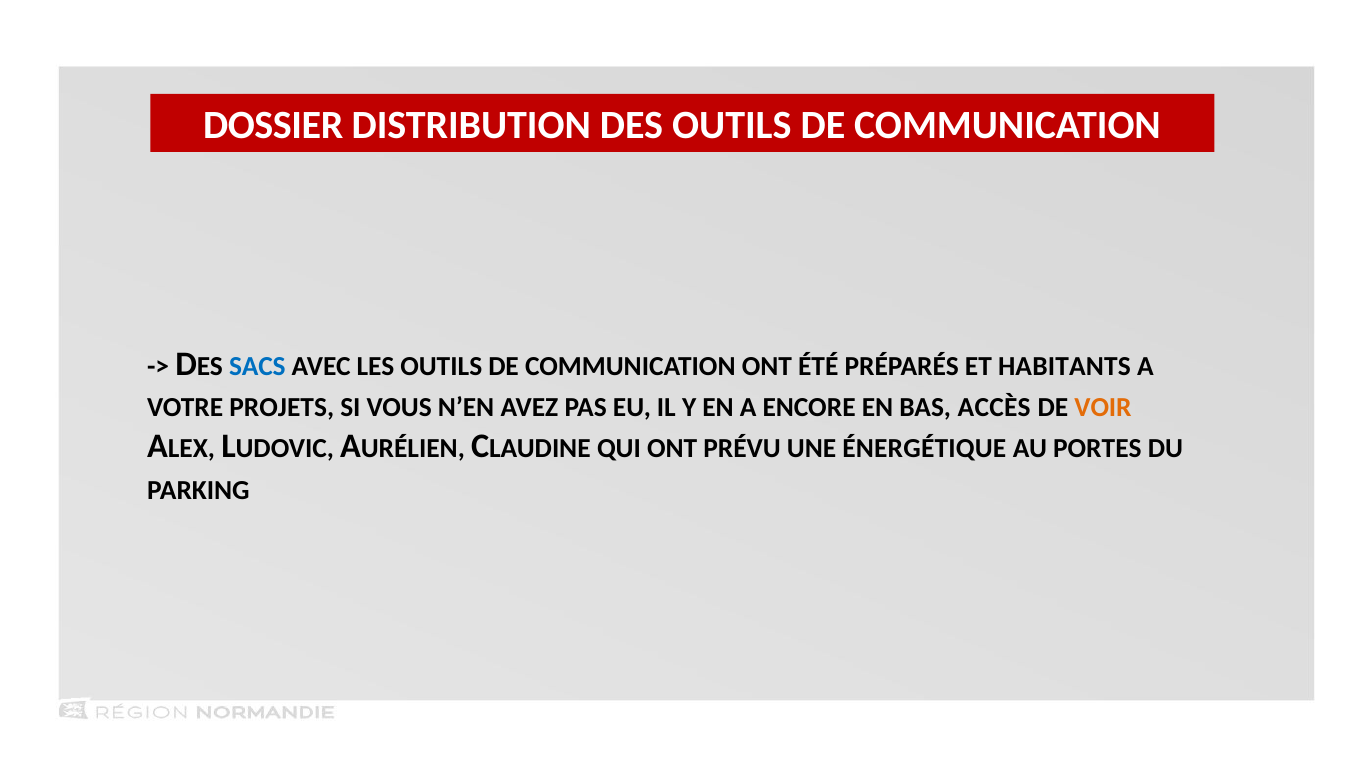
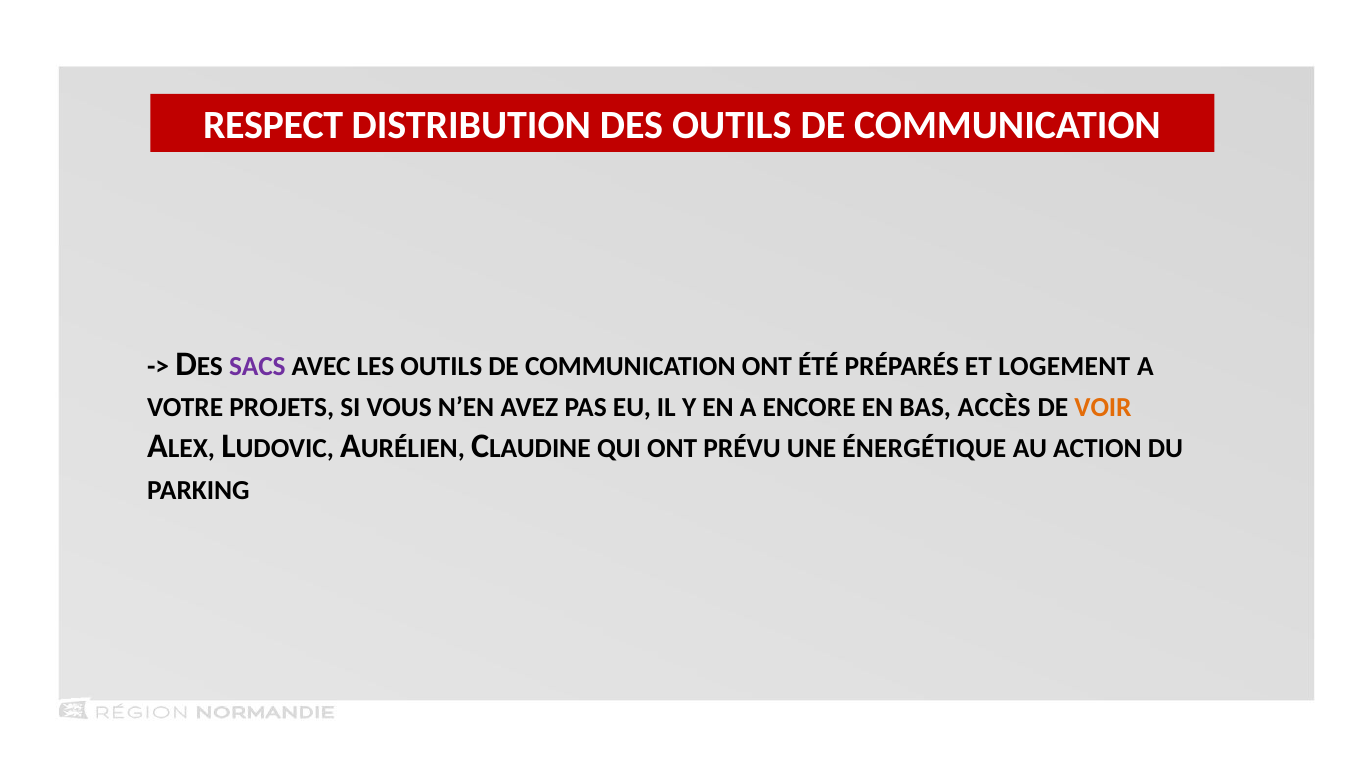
DOSSIER: DOSSIER -> RESPECT
SACS colour: blue -> purple
HABITANTS: HABITANTS -> LOGEMENT
PORTES: PORTES -> ACTION
